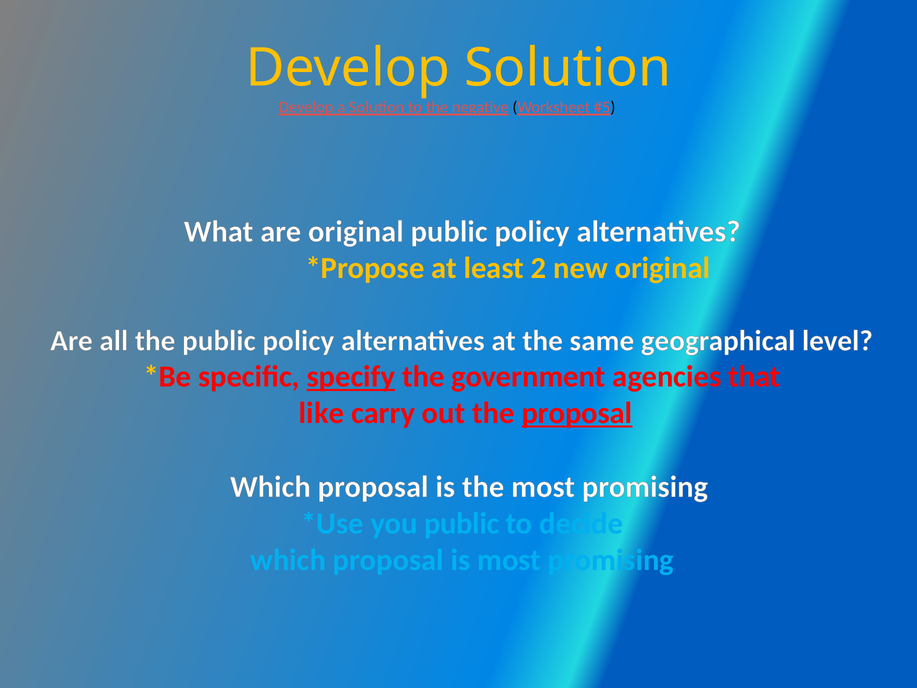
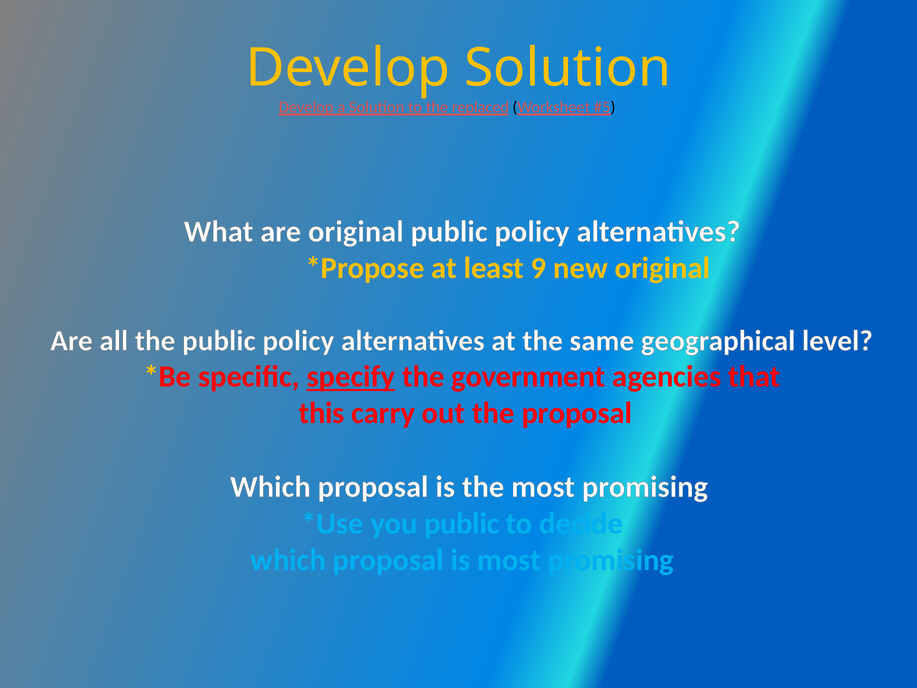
negative: negative -> replaced
2: 2 -> 9
like: like -> this
proposal at (577, 413) underline: present -> none
